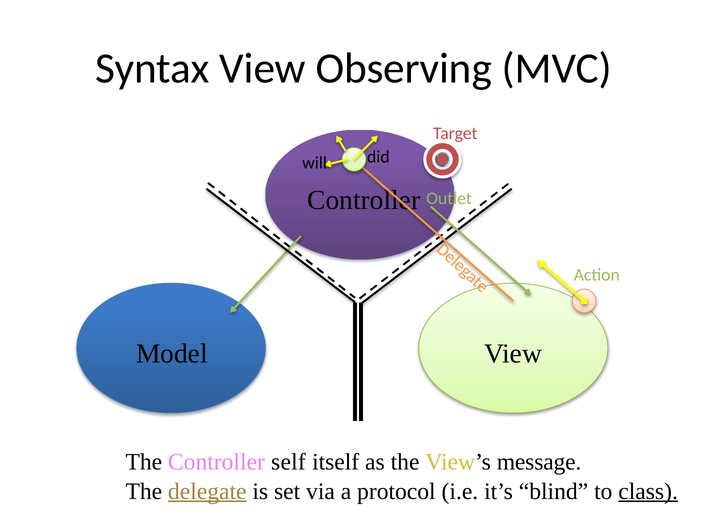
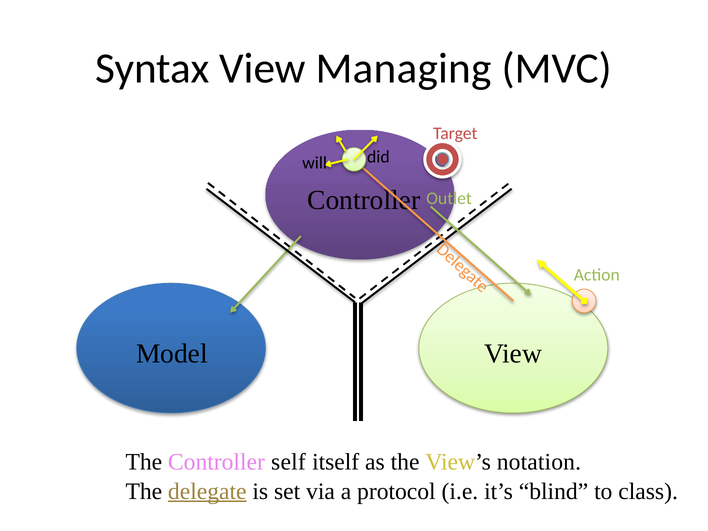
Observing: Observing -> Managing
message: message -> notation
class underline: present -> none
